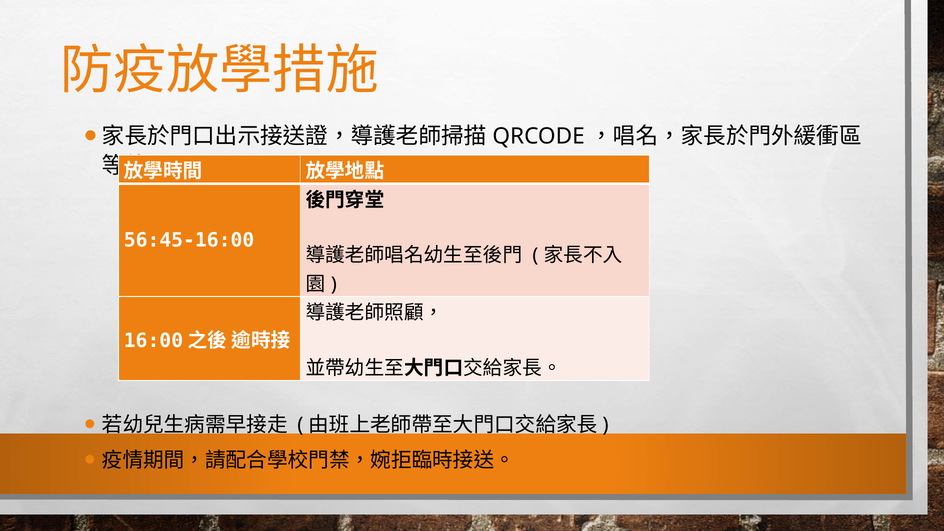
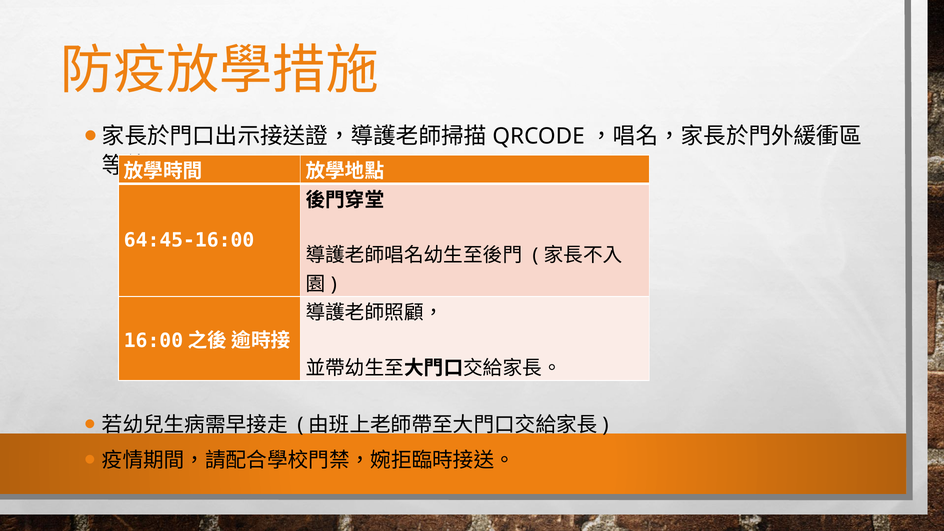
56:45-16:00: 56:45-16:00 -> 64:45-16:00
